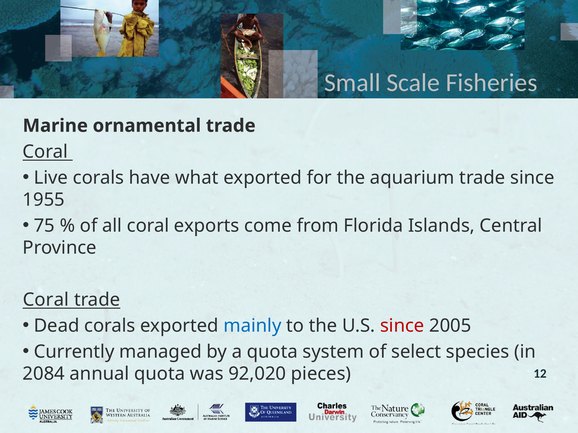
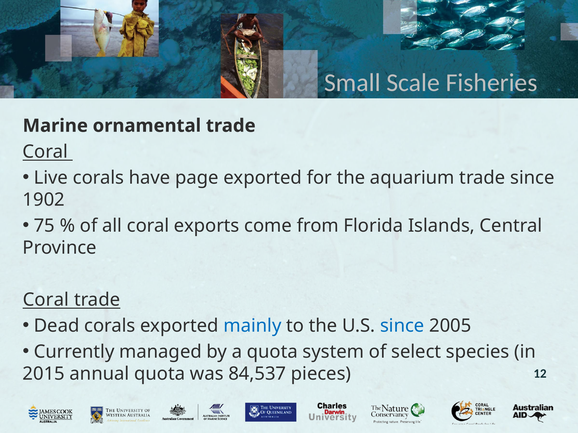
what: what -> page
1955: 1955 -> 1902
since at (402, 326) colour: red -> blue
2084: 2084 -> 2015
92,020: 92,020 -> 84,537
